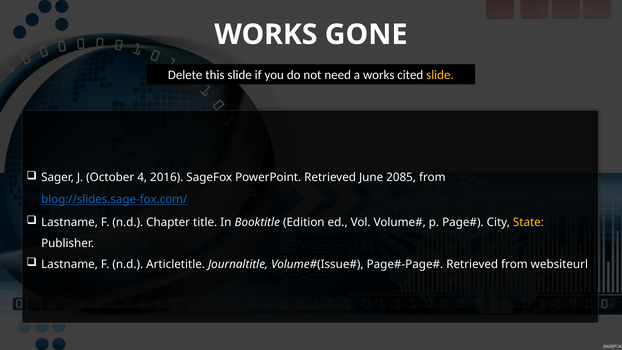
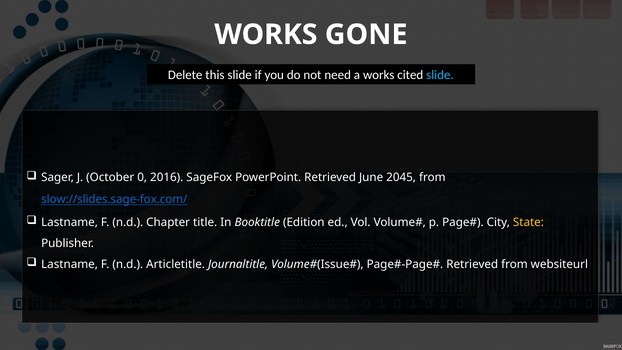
slide at (440, 75) colour: yellow -> light blue
4: 4 -> 0
2085: 2085 -> 2045
blog://slides.sage-fox.com/: blog://slides.sage-fox.com/ -> slow://slides.sage-fox.com/
